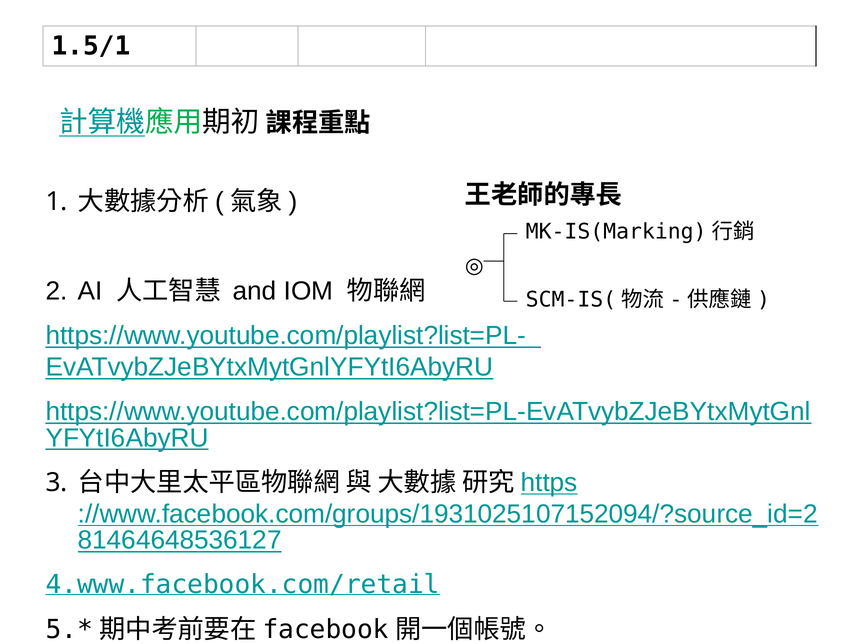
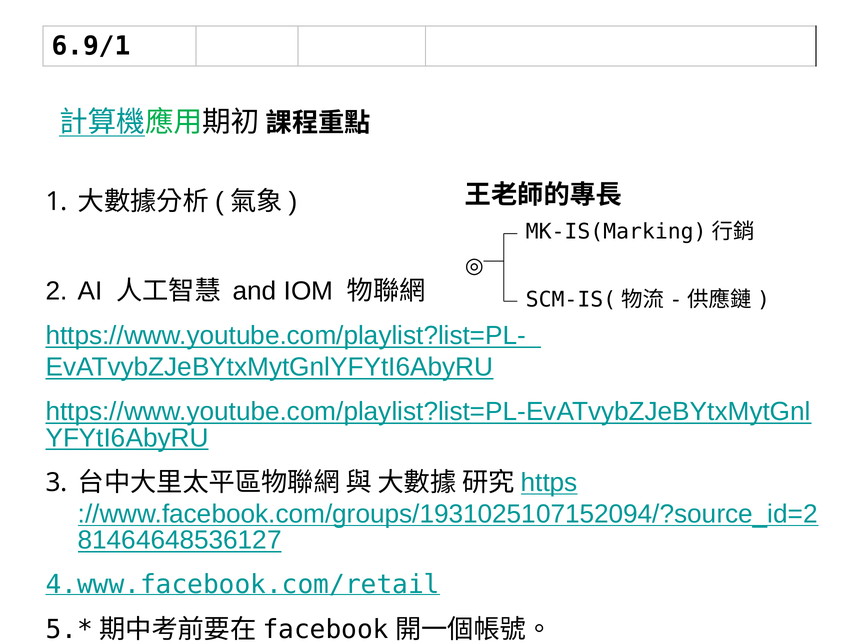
1.5/1: 1.5/1 -> 6.9/1
